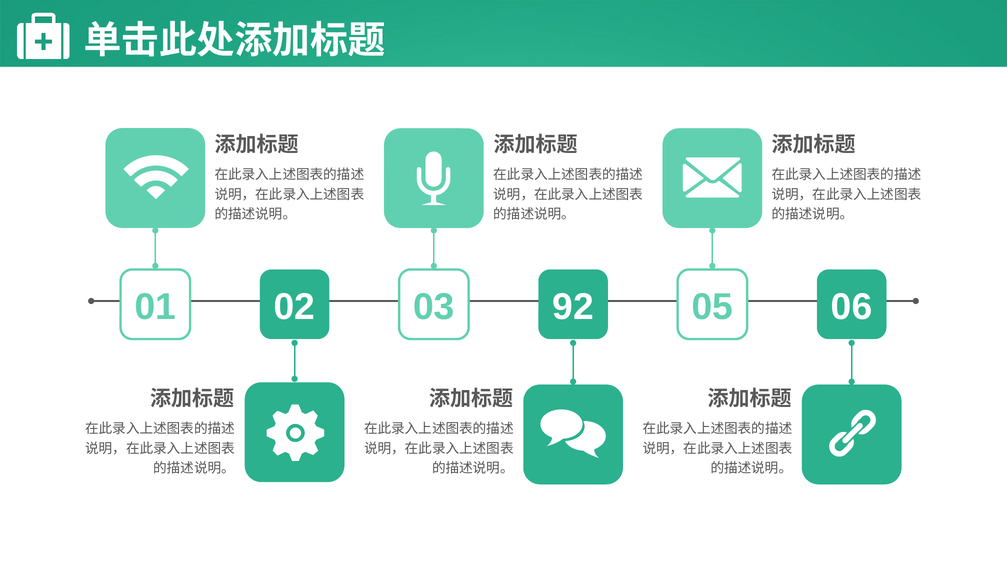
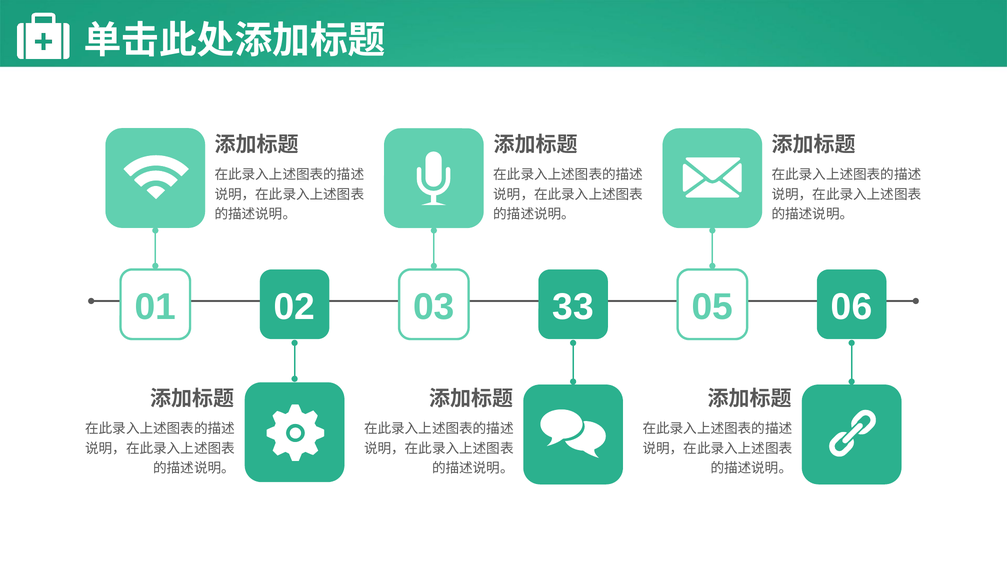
92: 92 -> 33
